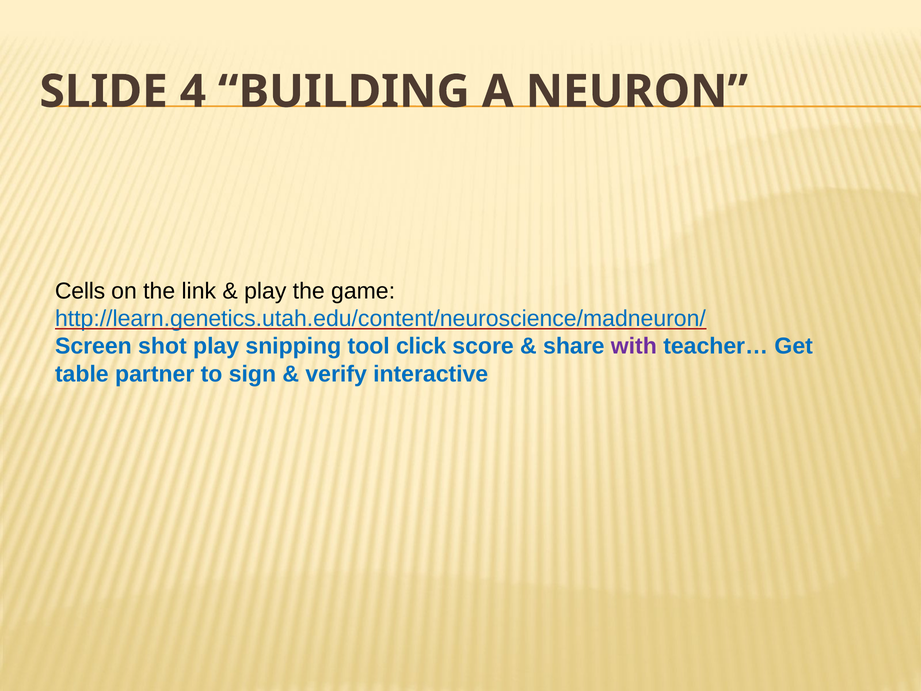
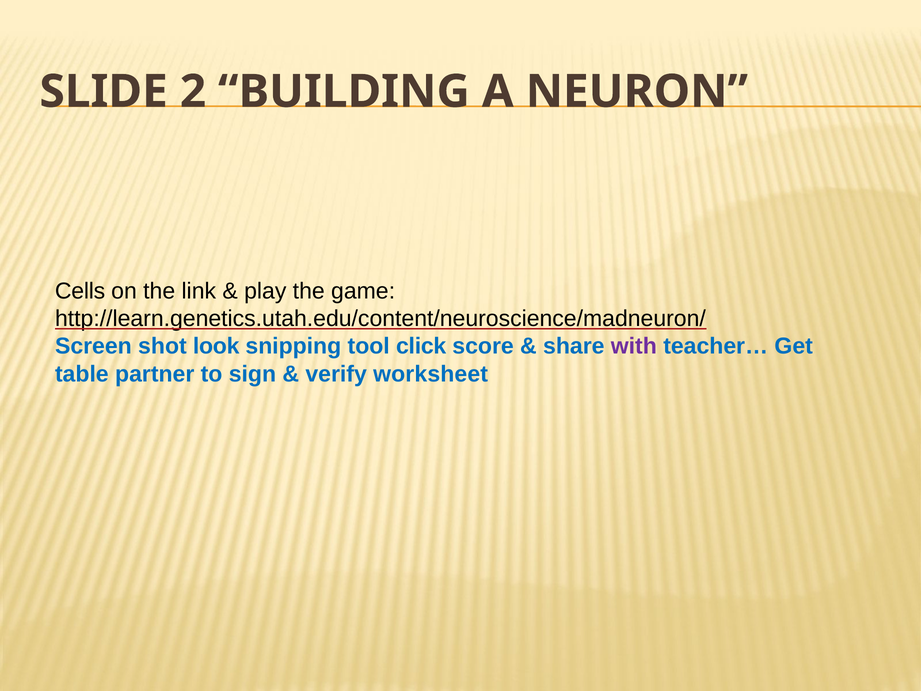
4: 4 -> 2
http://learn.genetics.utah.edu/content/neuroscience/madneuron/ colour: blue -> black
shot play: play -> look
interactive: interactive -> worksheet
